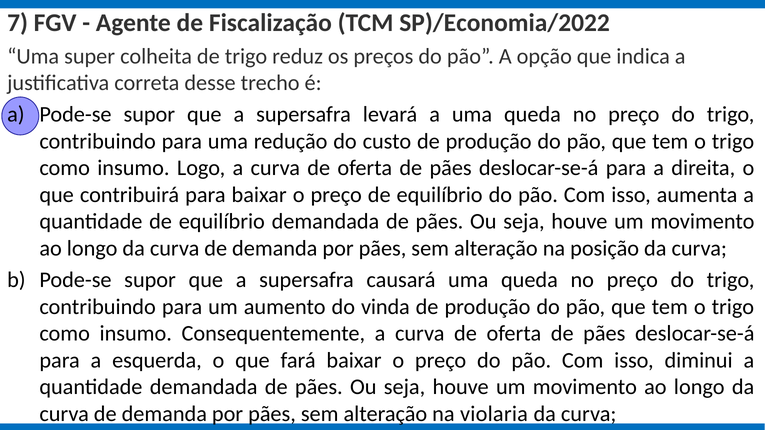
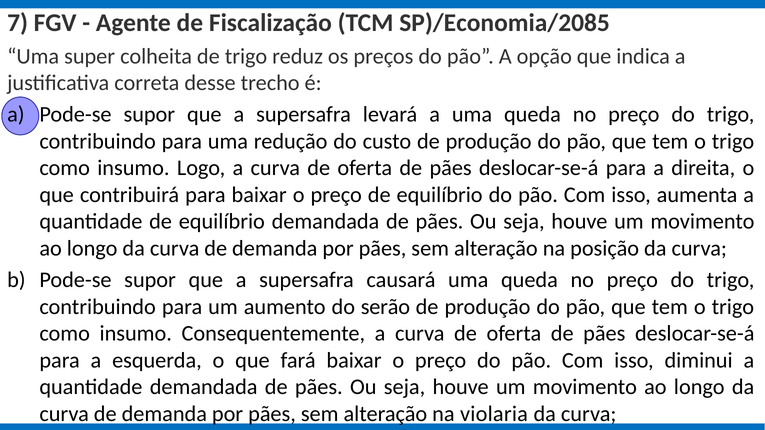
SP)/Economia/2022: SP)/Economia/2022 -> SP)/Economia/2085
vinda: vinda -> serão
